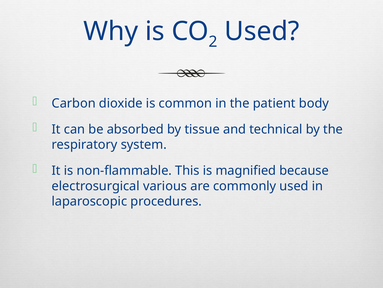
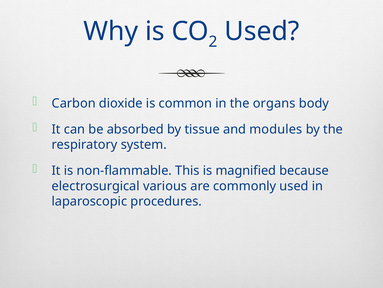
patient: patient -> organs
technical: technical -> modules
